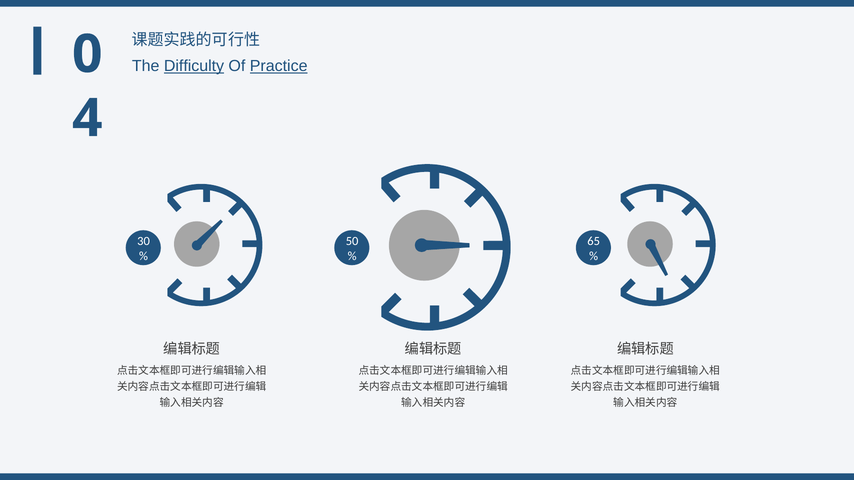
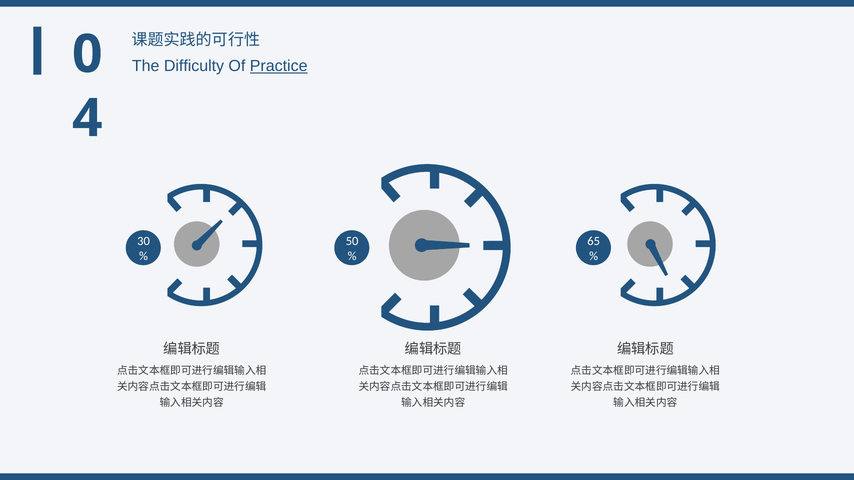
Difficulty underline: present -> none
